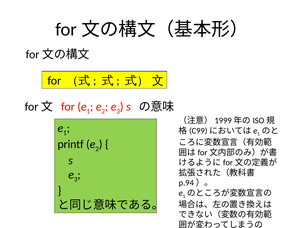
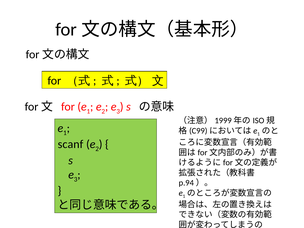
printf: printf -> scanf
